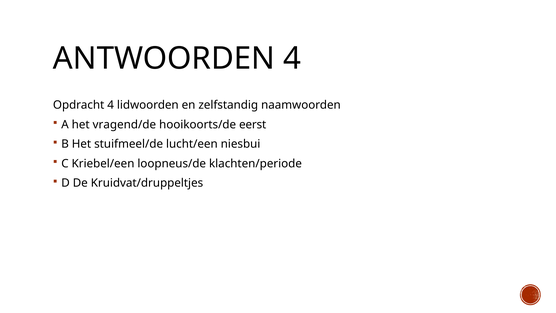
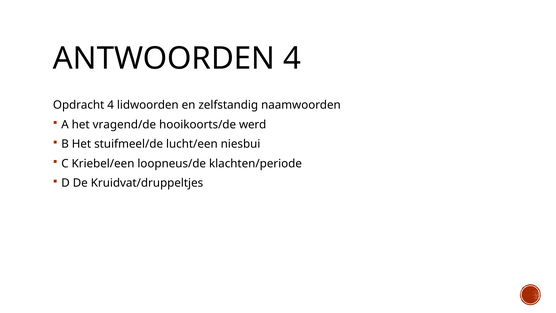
eerst: eerst -> werd
